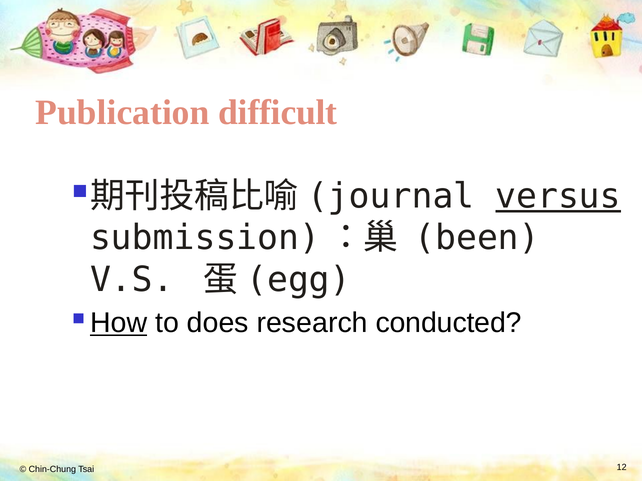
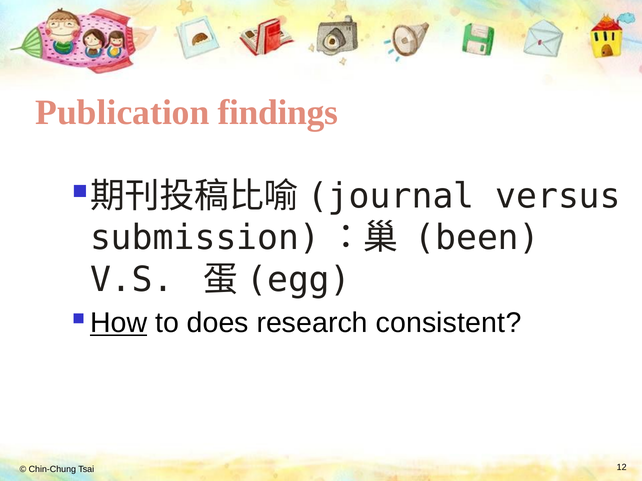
difficult: difficult -> findings
versus underline: present -> none
conducted: conducted -> consistent
